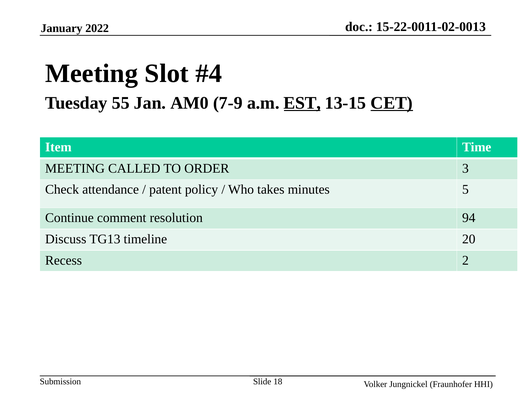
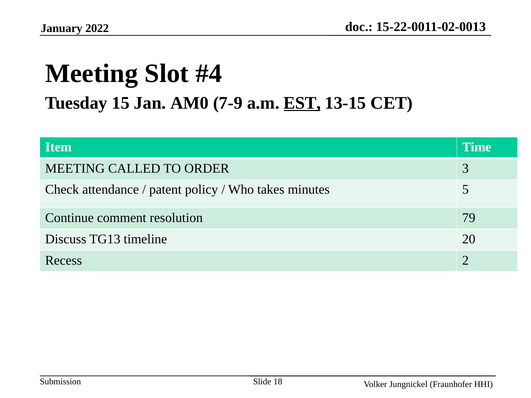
55: 55 -> 15
CET underline: present -> none
94: 94 -> 79
